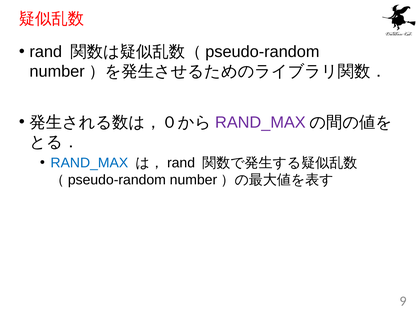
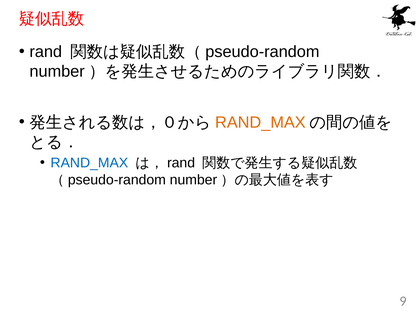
RAND_MAX at (260, 122) colour: purple -> orange
